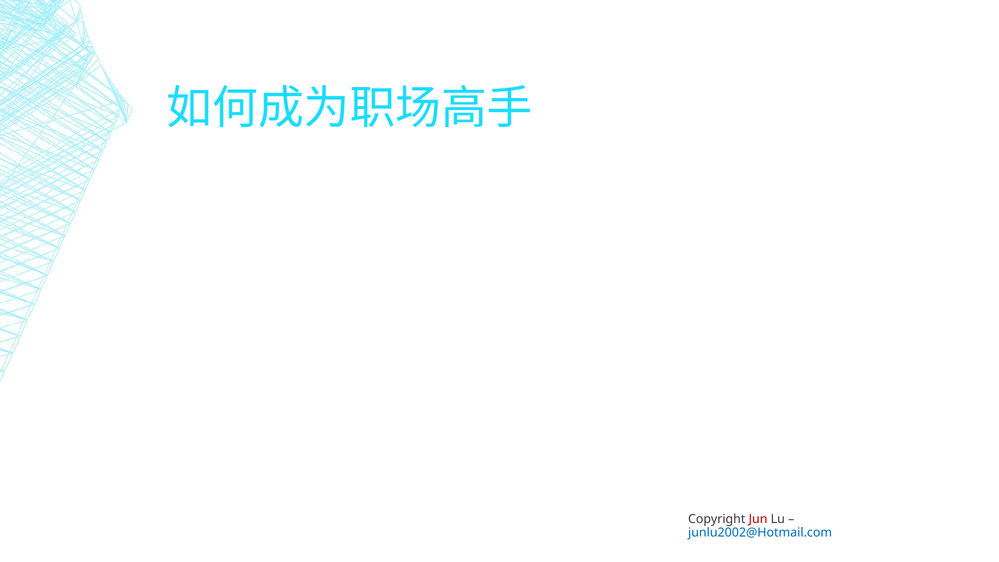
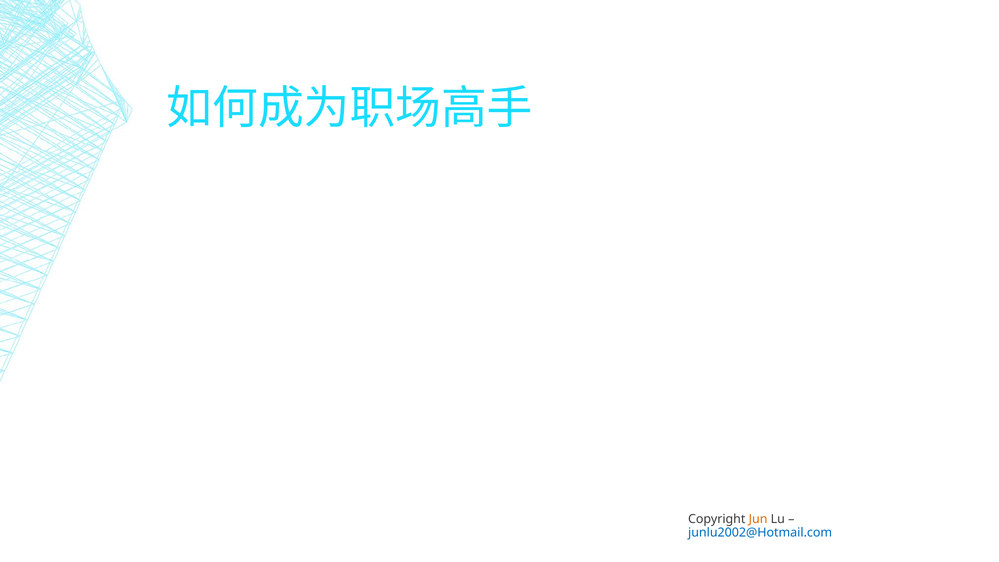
Jun colour: red -> orange
